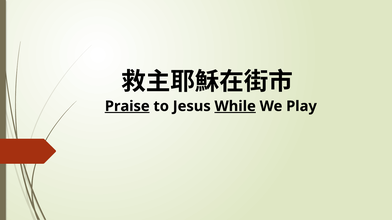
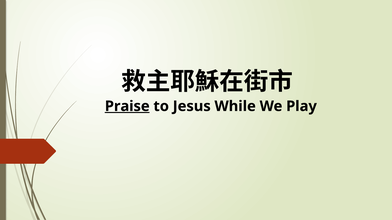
While underline: present -> none
